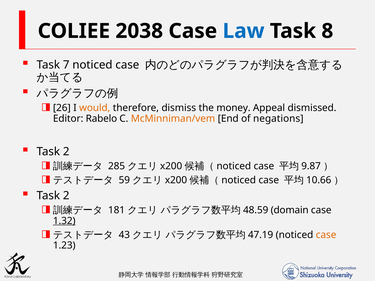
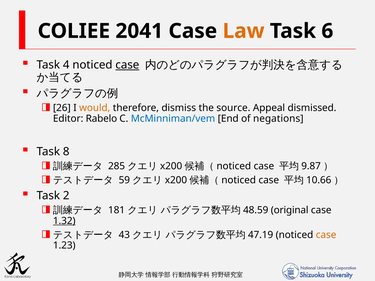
2038: 2038 -> 2041
Law colour: blue -> orange
8: 8 -> 6
7: 7 -> 4
case at (127, 65) underline: none -> present
money: money -> source
McMinniman/vem colour: orange -> blue
2 at (66, 152): 2 -> 8
domain: domain -> original
